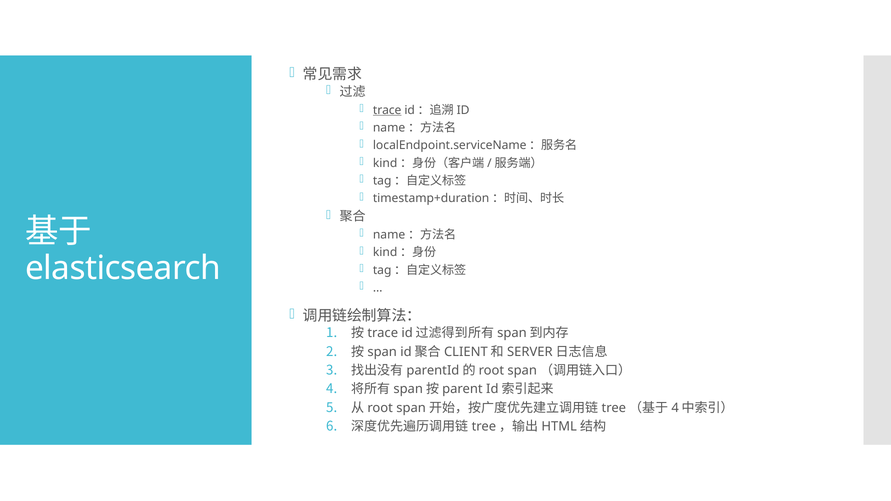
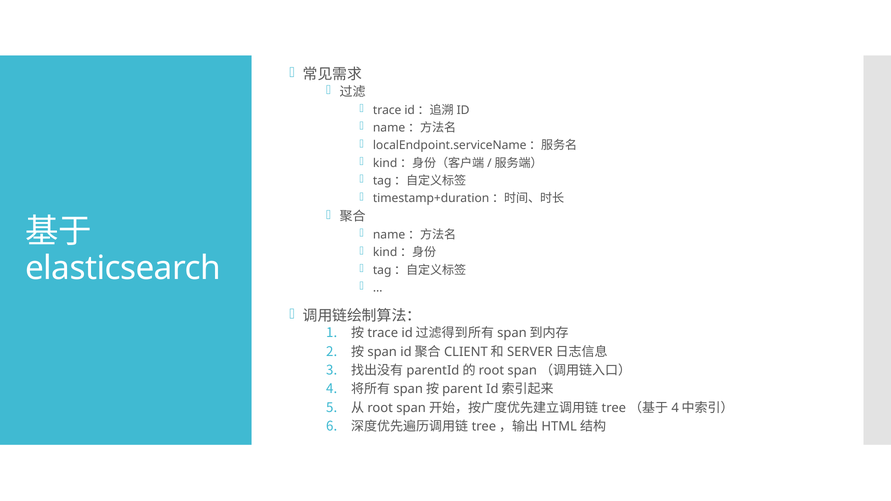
trace underline: present -> none
